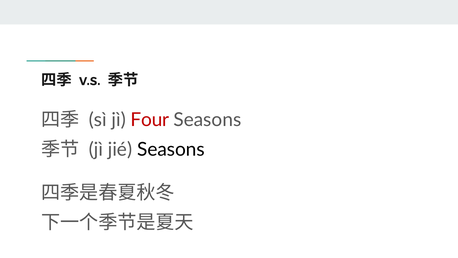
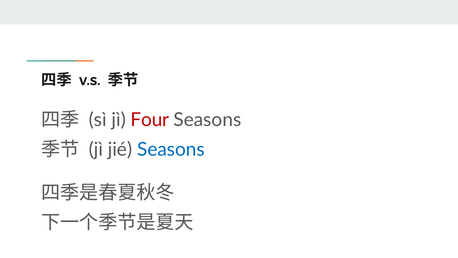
Seasons at (171, 149) colour: black -> blue
